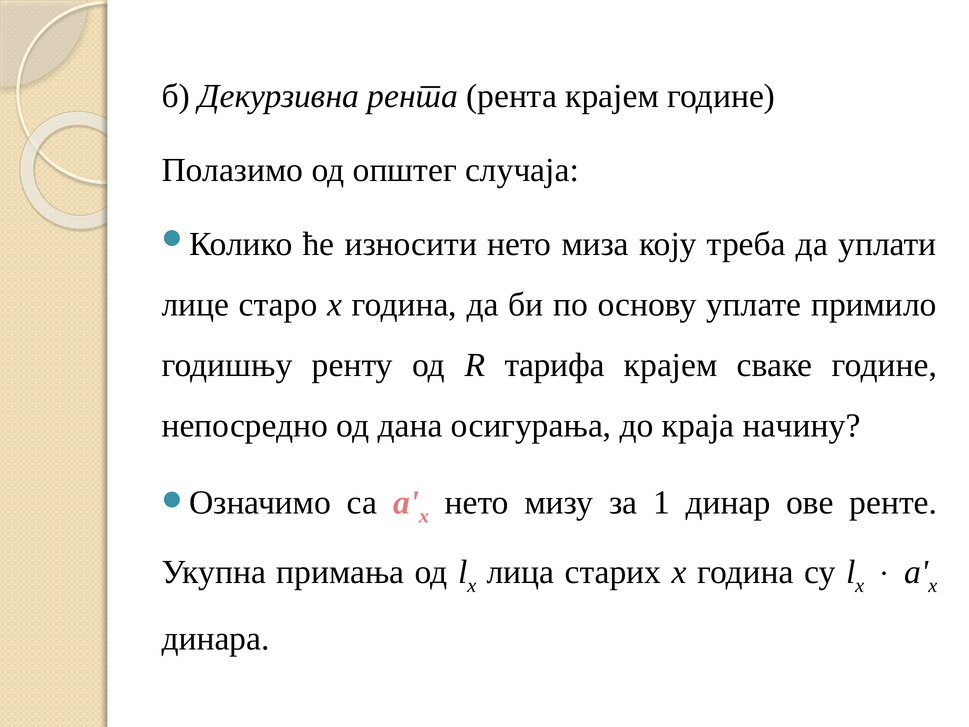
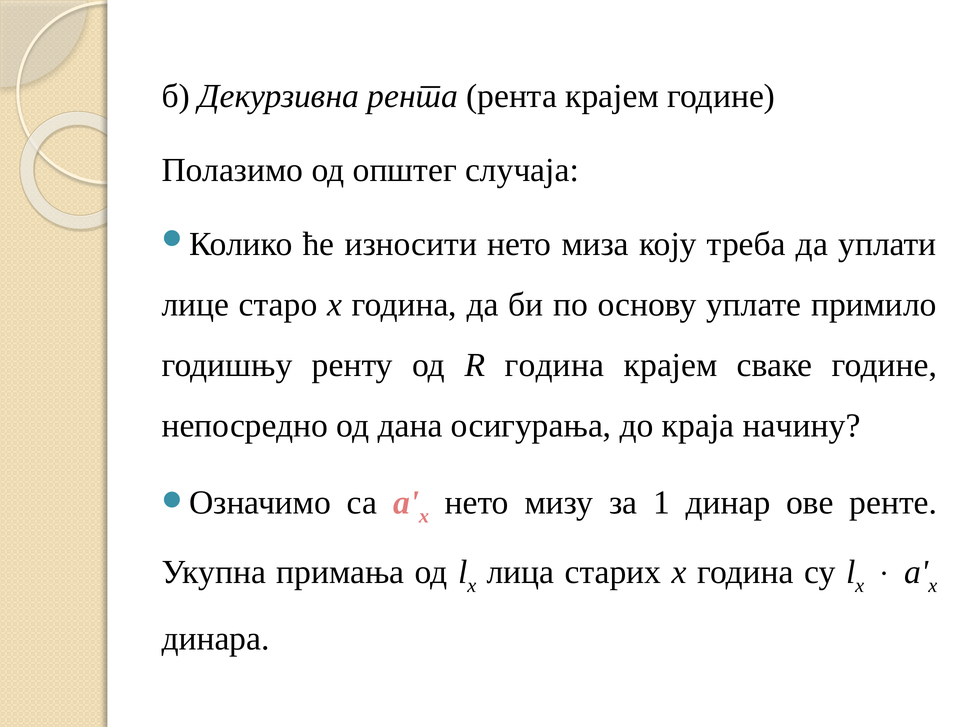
R тарифа: тарифа -> година
